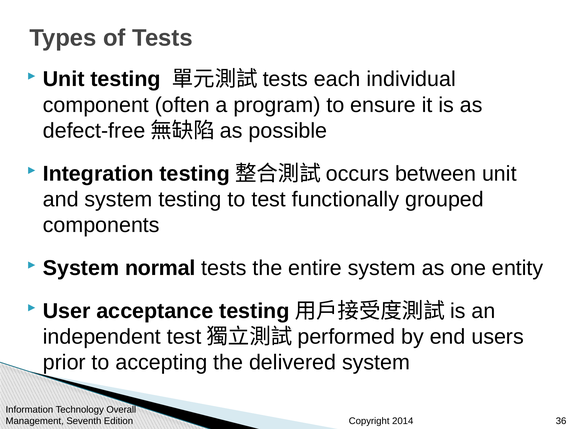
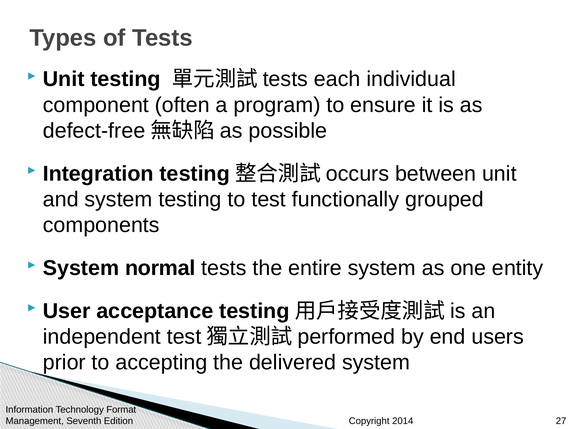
Overall: Overall -> Format
36: 36 -> 27
